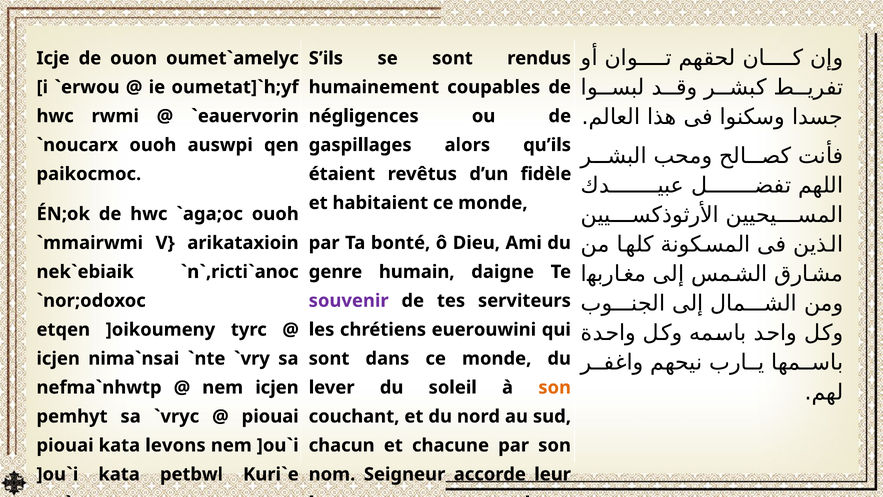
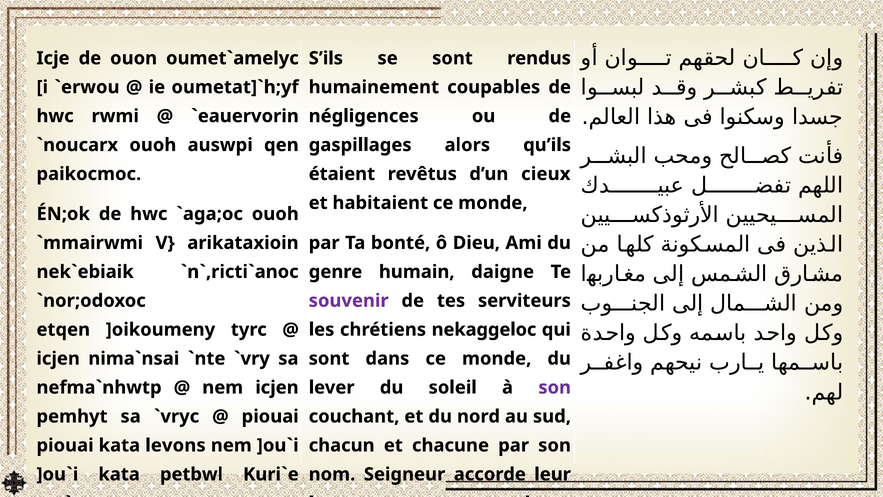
fidèle: fidèle -> cieux
euerouwini: euerouwini -> nekaggeloc
son at (555, 387) colour: orange -> purple
